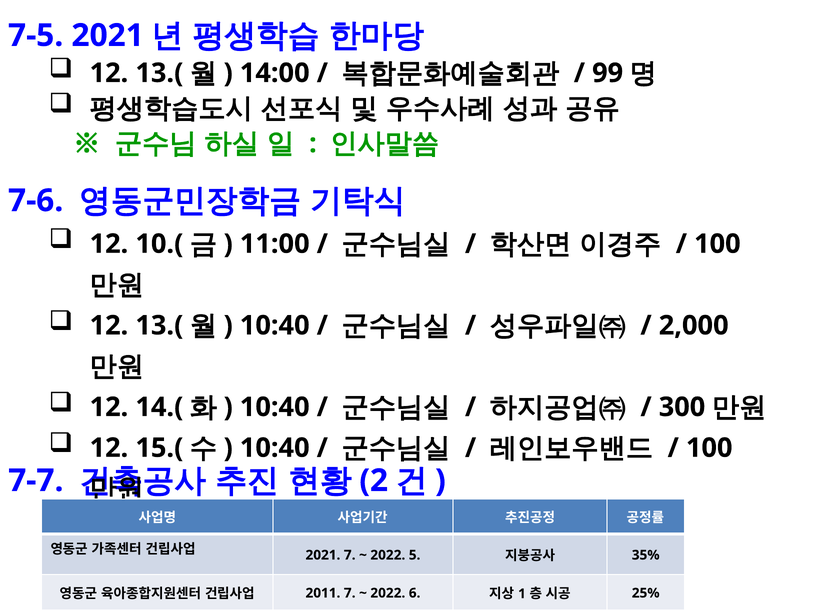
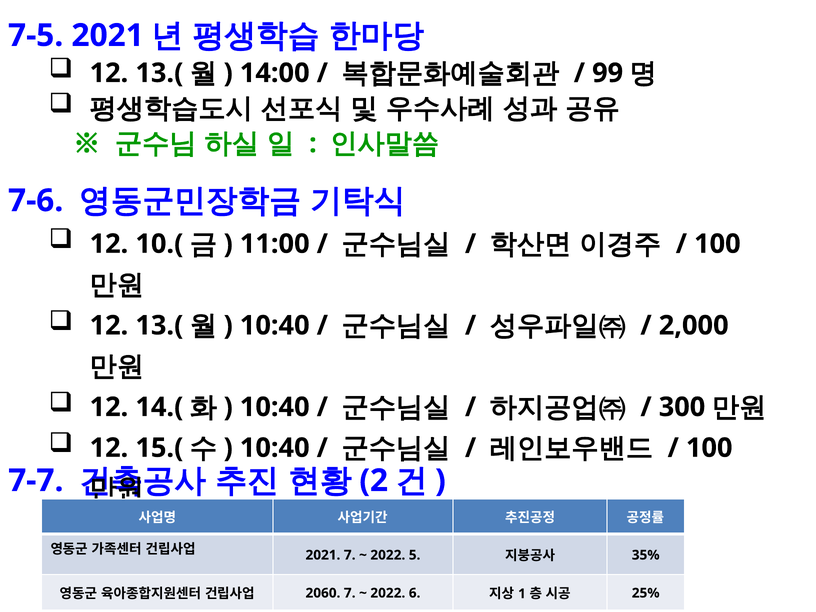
2011: 2011 -> 2060
